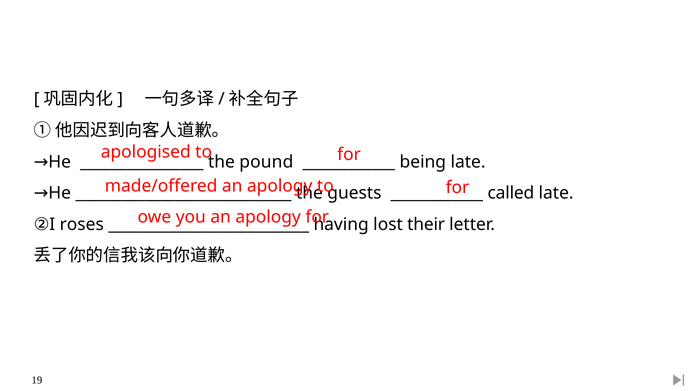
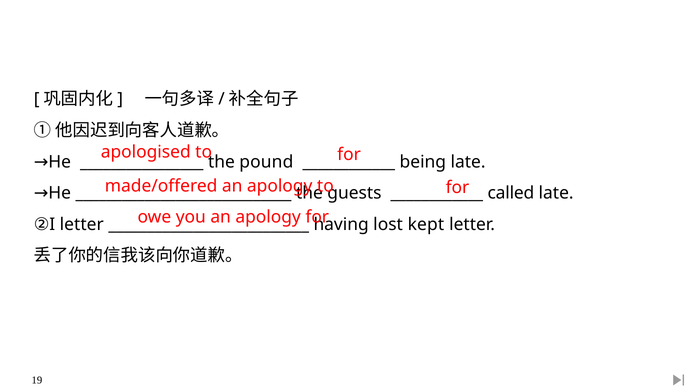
roses at (82, 225): roses -> letter
their: their -> kept
